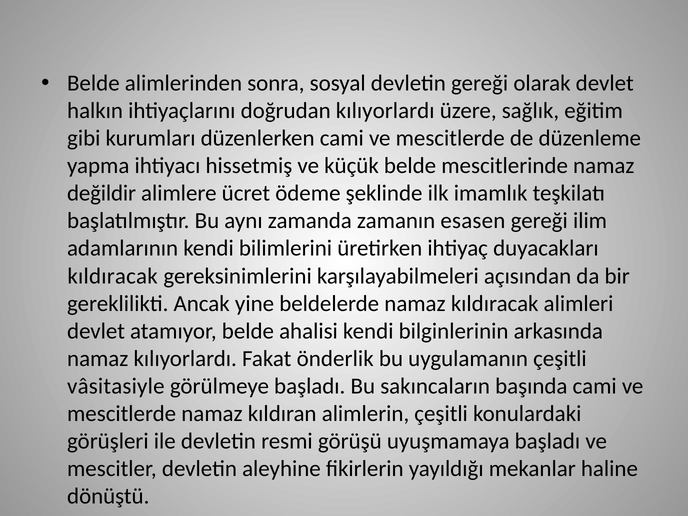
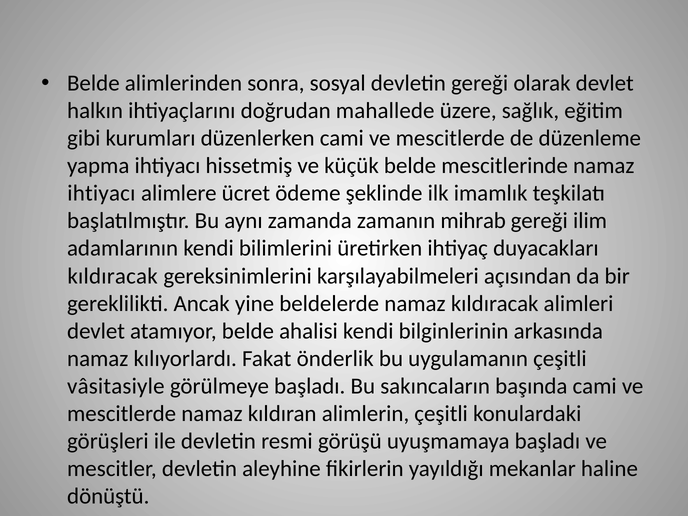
doğrudan kılıyorlardı: kılıyorlardı -> mahallede
değildir at (102, 193): değildir -> ihtiyacı
esasen: esasen -> mihrab
